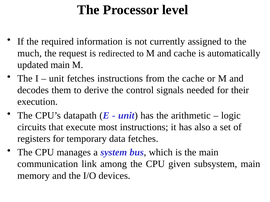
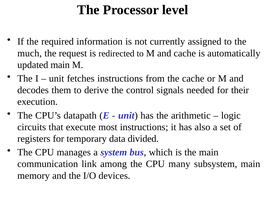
data fetches: fetches -> divided
given: given -> many
